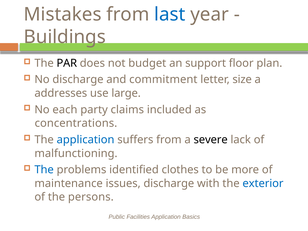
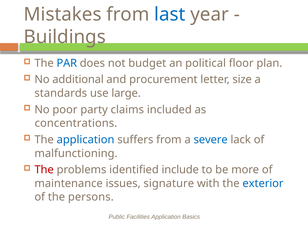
PAR colour: black -> blue
support: support -> political
No discharge: discharge -> additional
commitment: commitment -> procurement
addresses: addresses -> standards
each: each -> poor
severe colour: black -> blue
The at (44, 170) colour: blue -> red
clothes: clothes -> include
issues discharge: discharge -> signature
